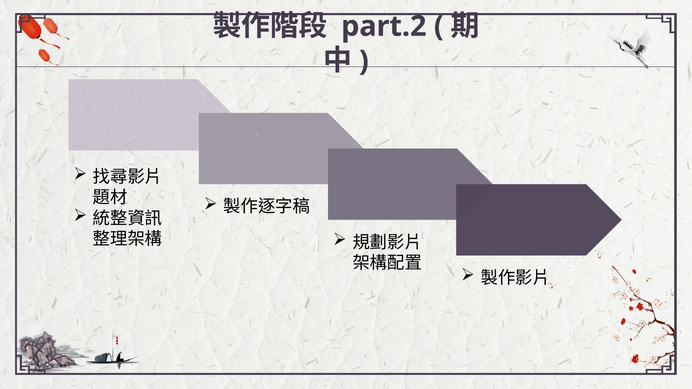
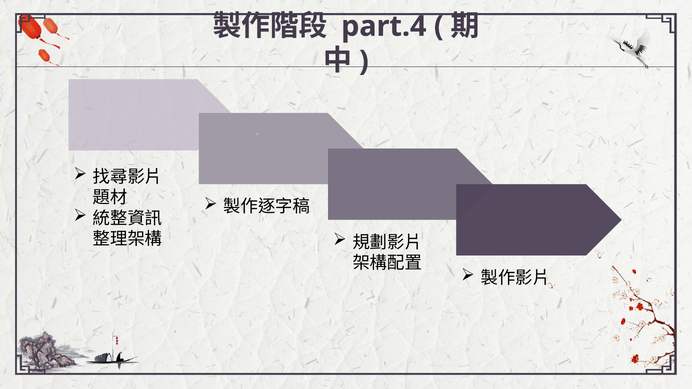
part.2: part.2 -> part.4
